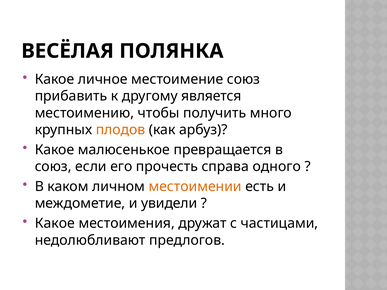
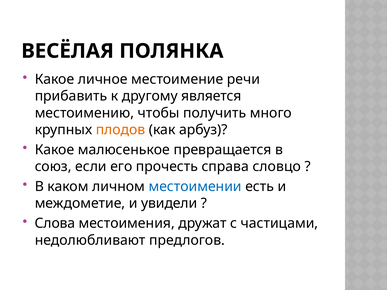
местоимение союз: союз -> речи
одного: одного -> словцо
местоимении colour: orange -> blue
Какое at (55, 224): Какое -> Слова
